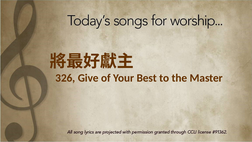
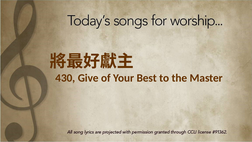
326: 326 -> 430
